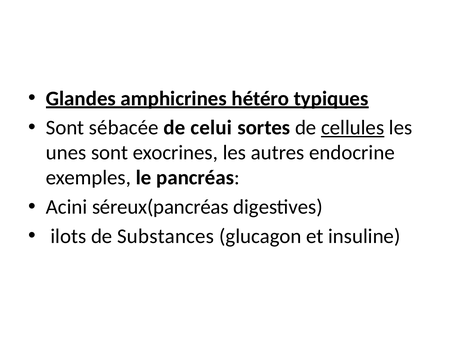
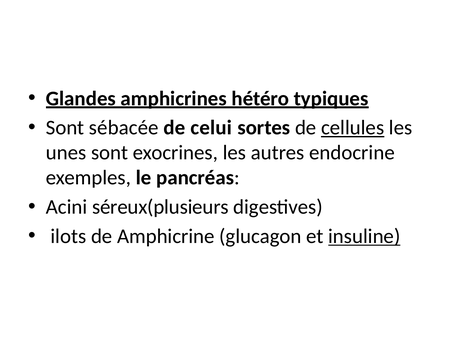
séreux(pancréas: séreux(pancréas -> séreux(plusieurs
Substances: Substances -> Amphicrine
insuline underline: none -> present
